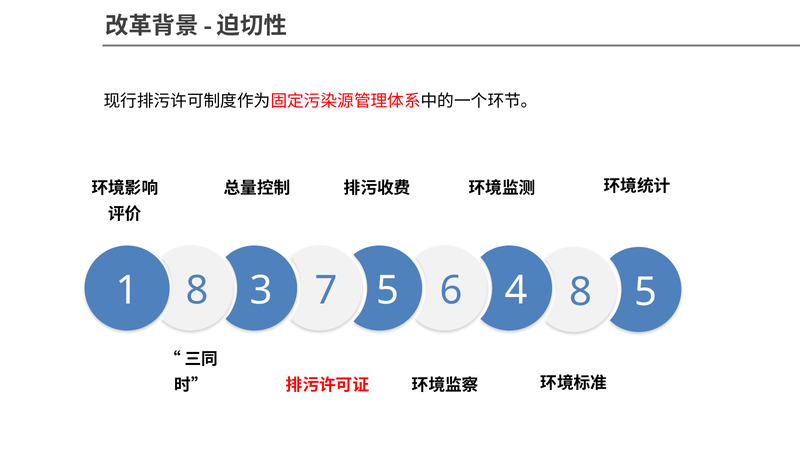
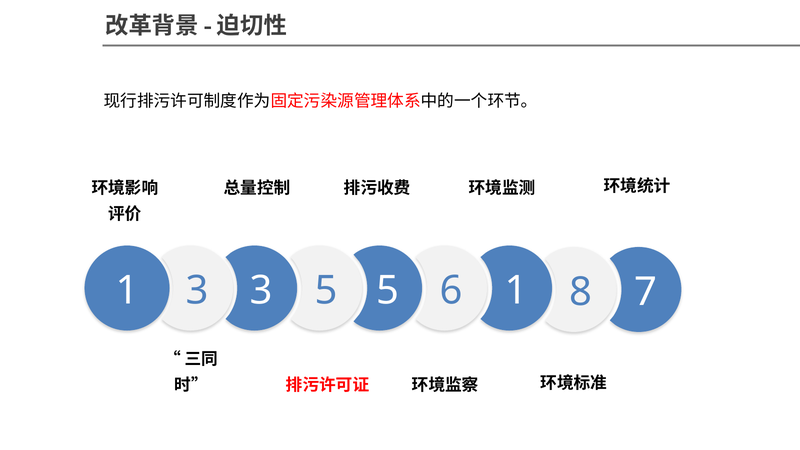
1 8: 8 -> 3
3 7: 7 -> 5
6 4: 4 -> 1
8 5: 5 -> 7
